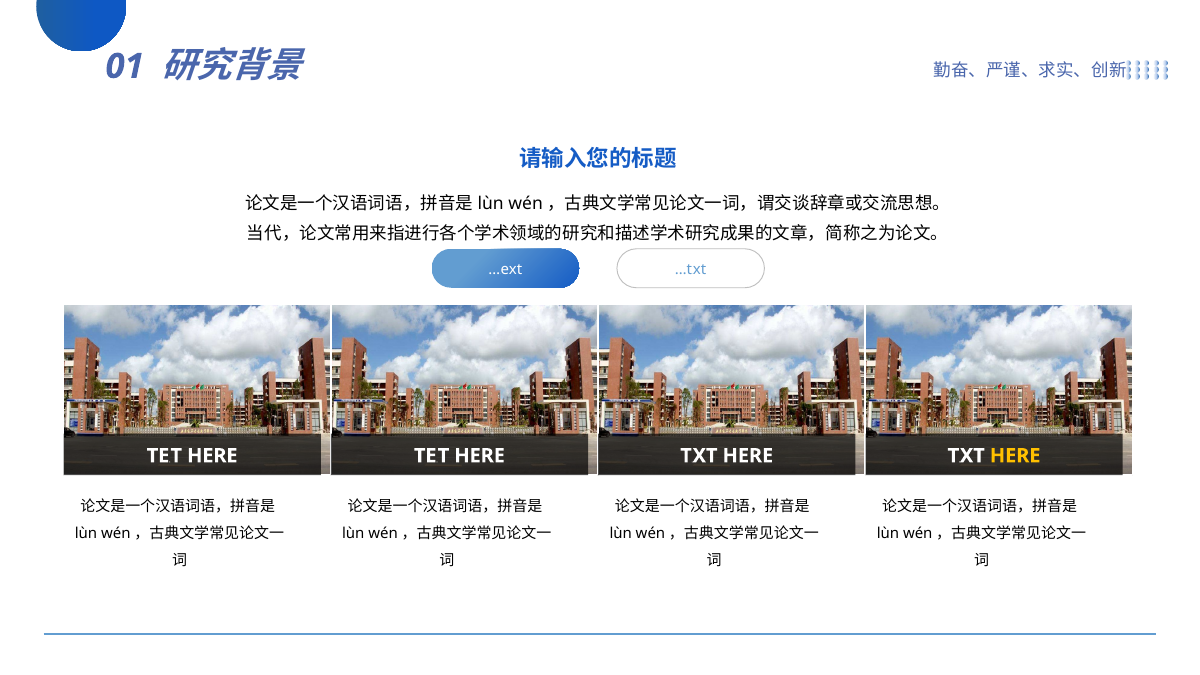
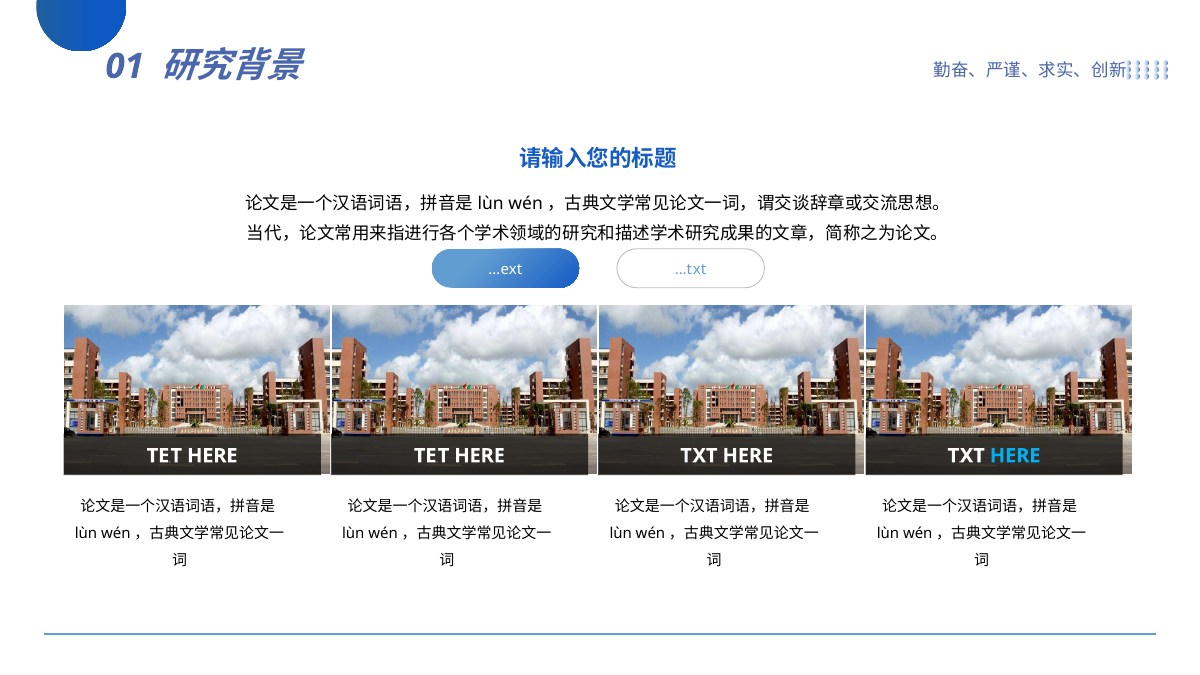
HERE at (1015, 456) colour: yellow -> light blue
